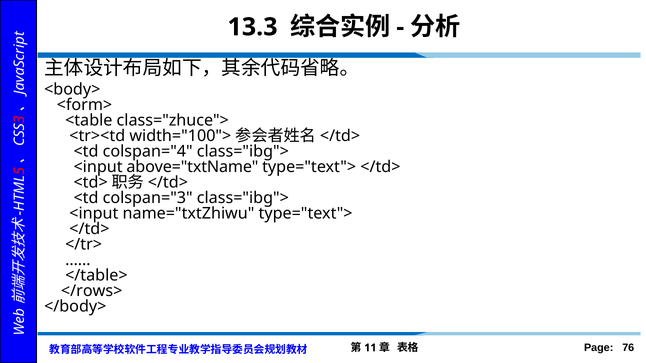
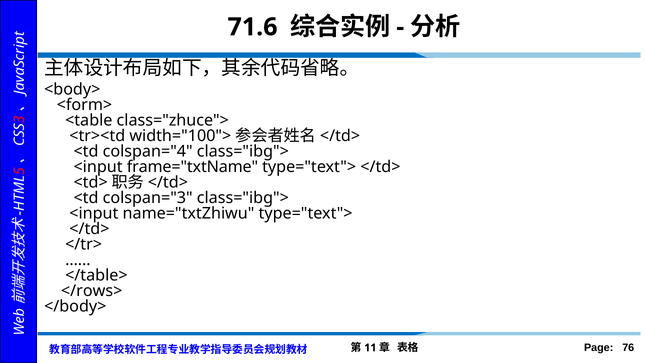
13.3: 13.3 -> 71.6
above="txtName: above="txtName -> frame="txtName
